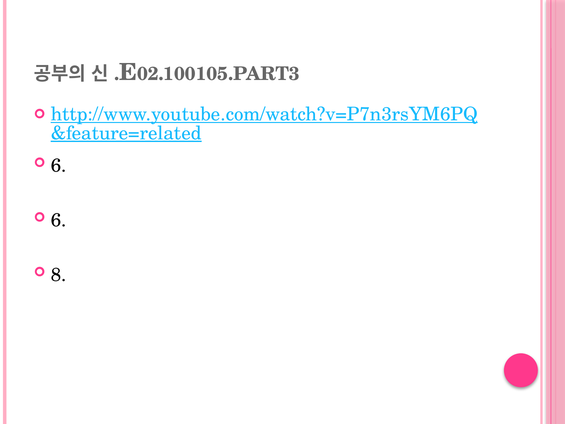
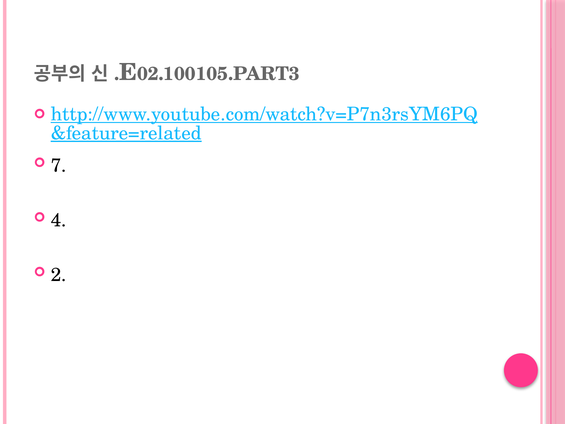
6 at (59, 165): 6 -> 7
6 at (59, 220): 6 -> 4
8: 8 -> 2
